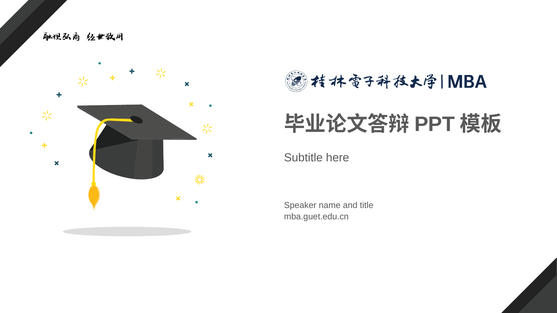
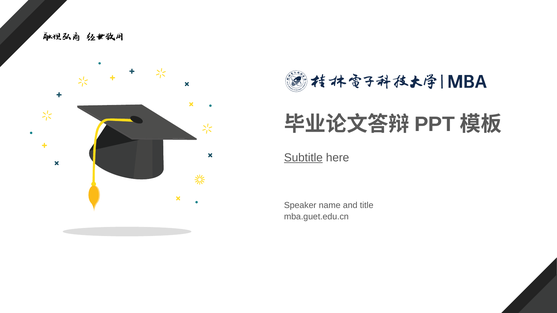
Subtitle underline: none -> present
